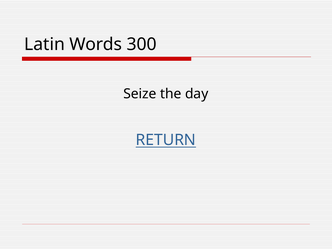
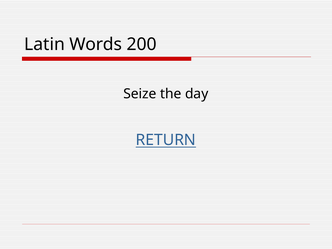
300: 300 -> 200
